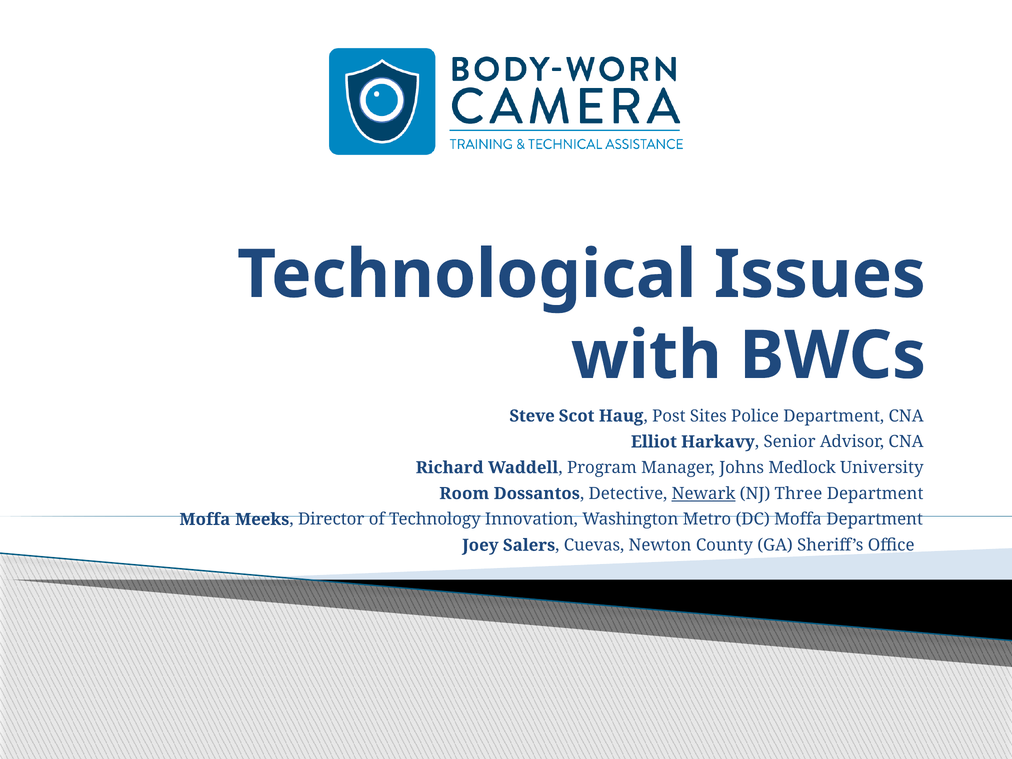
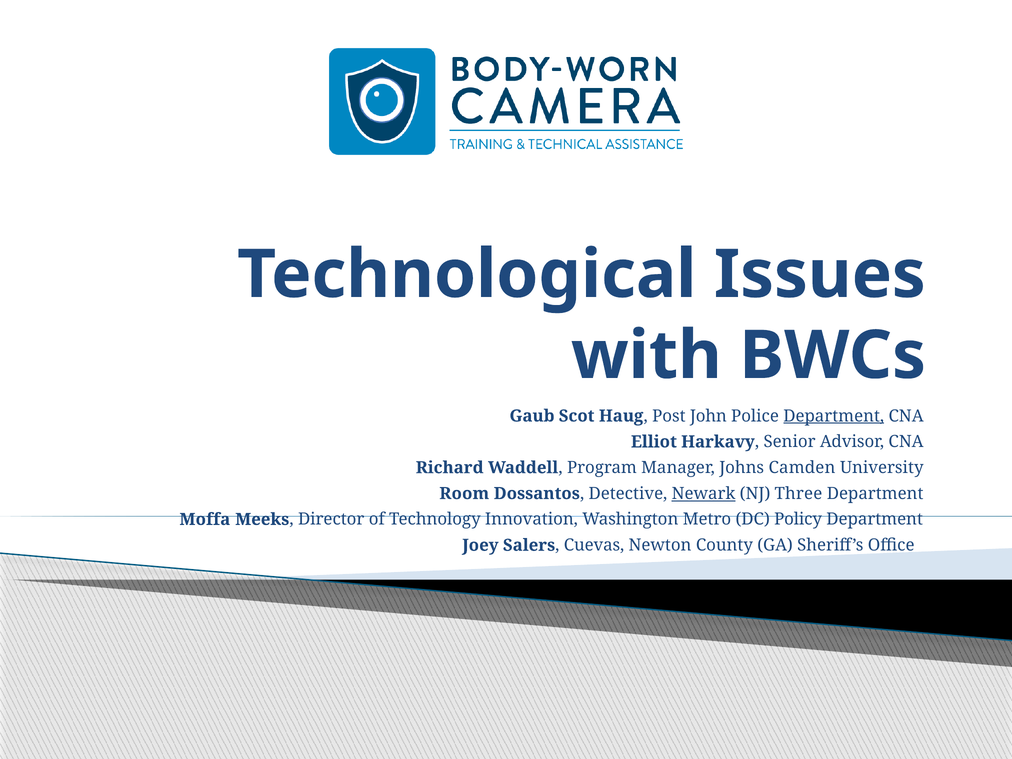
Steve: Steve -> Gaub
Sites: Sites -> John
Department at (834, 416) underline: none -> present
Medlock: Medlock -> Camden
DC Moffa: Moffa -> Policy
